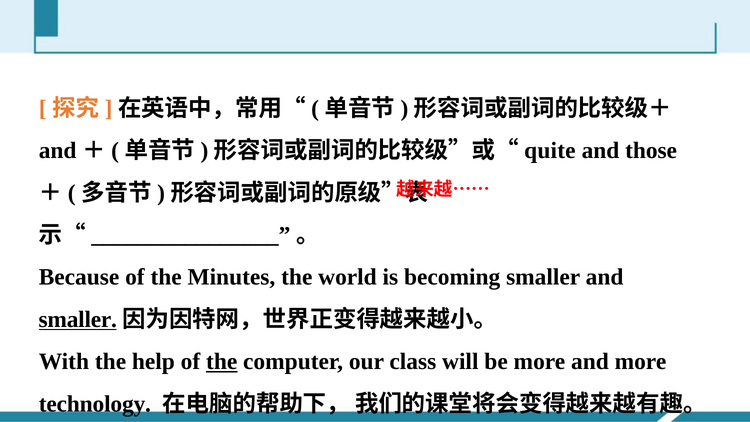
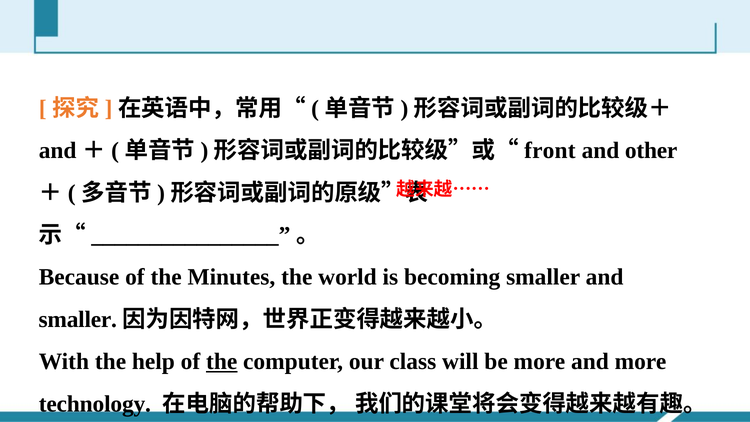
quite: quite -> front
those: those -> other
smaller at (78, 319) underline: present -> none
